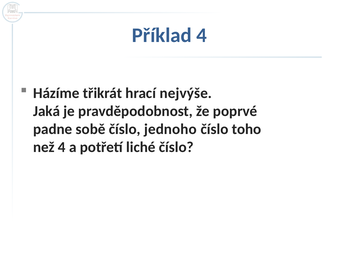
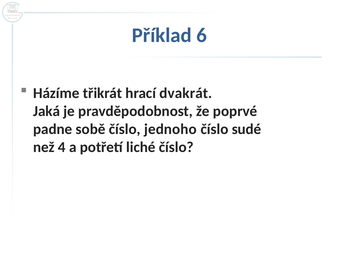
Příklad 4: 4 -> 6
nejvýše: nejvýše -> dvakrát
toho: toho -> sudé
